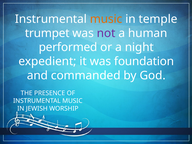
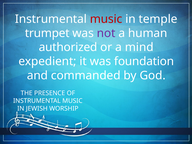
music at (106, 19) colour: orange -> red
performed: performed -> authorized
night: night -> mind
